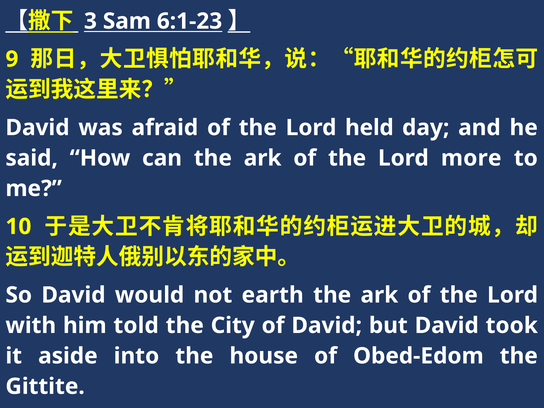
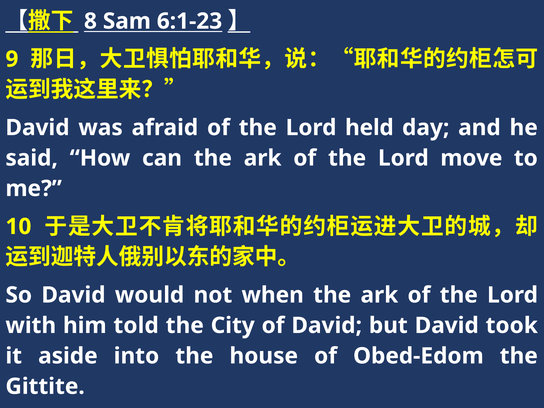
3: 3 -> 8
more: more -> move
earth: earth -> when
